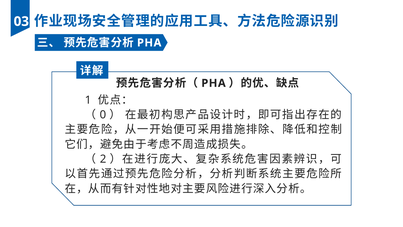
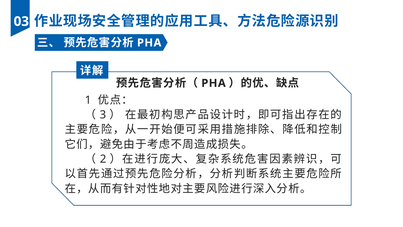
0: 0 -> 3
